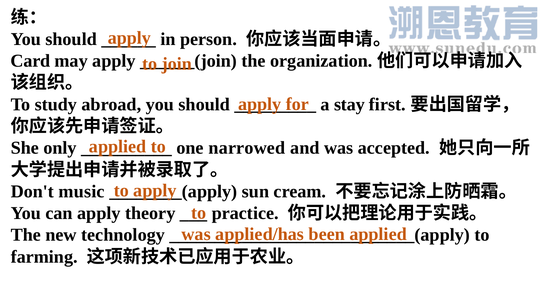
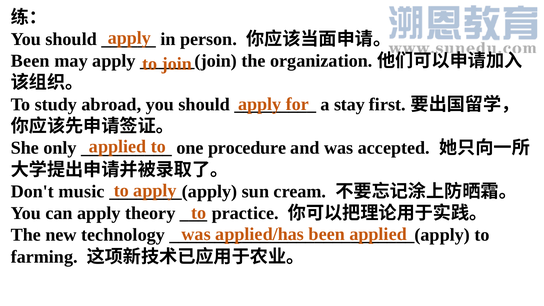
Card at (30, 61): Card -> Been
narrowed: narrowed -> procedure
